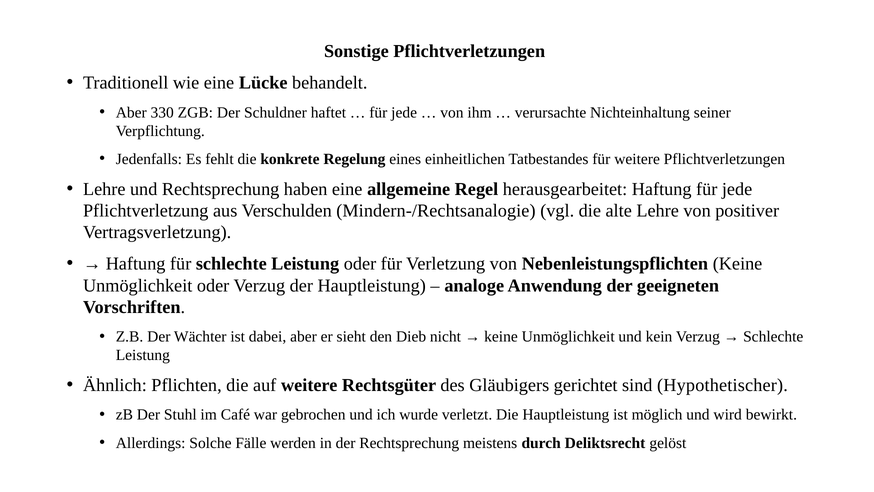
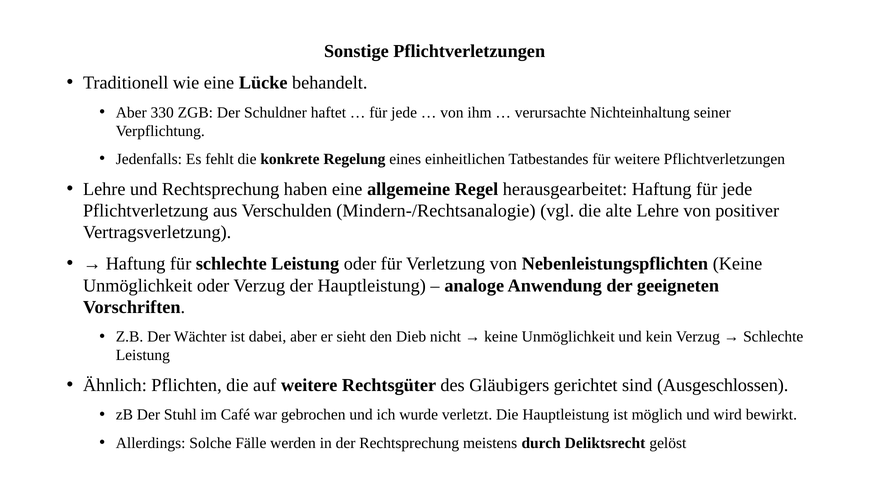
Hypothetischer: Hypothetischer -> Ausgeschlossen
